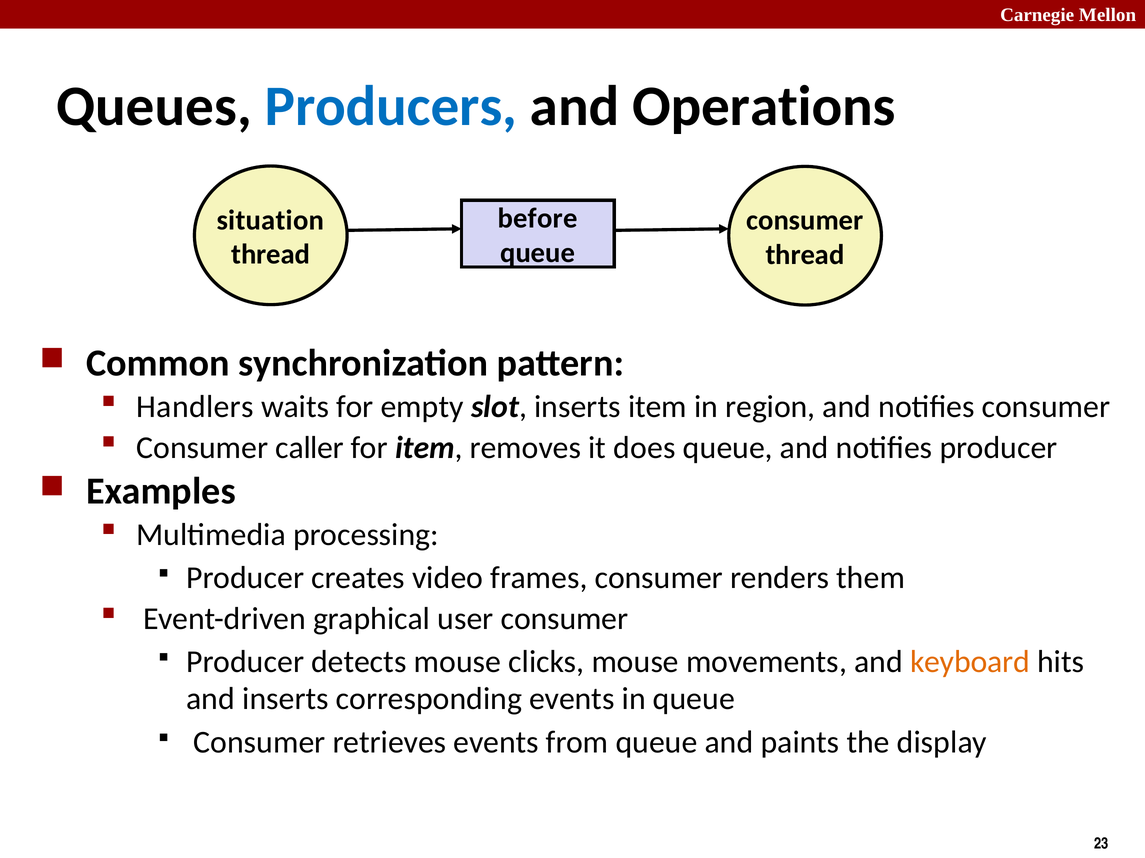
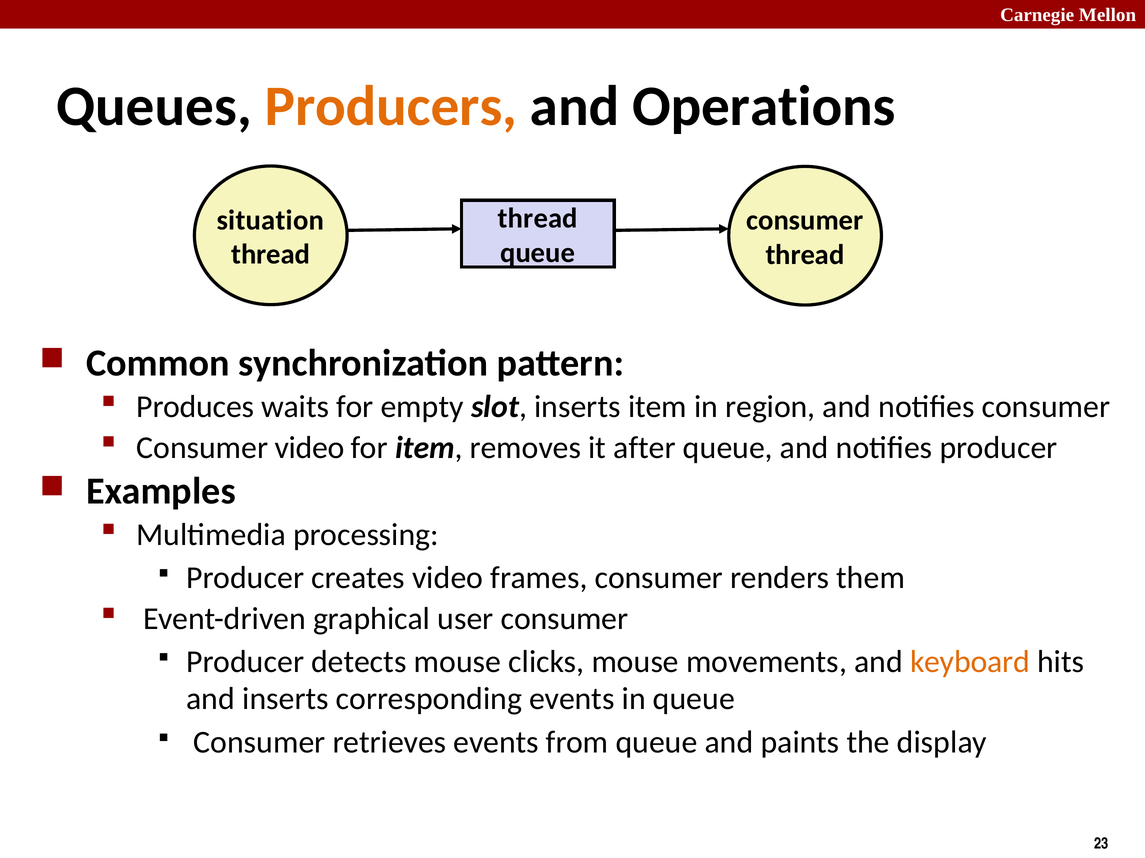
Producers colour: blue -> orange
before at (538, 219): before -> thread
Handlers: Handlers -> Produces
Consumer caller: caller -> video
does: does -> after
